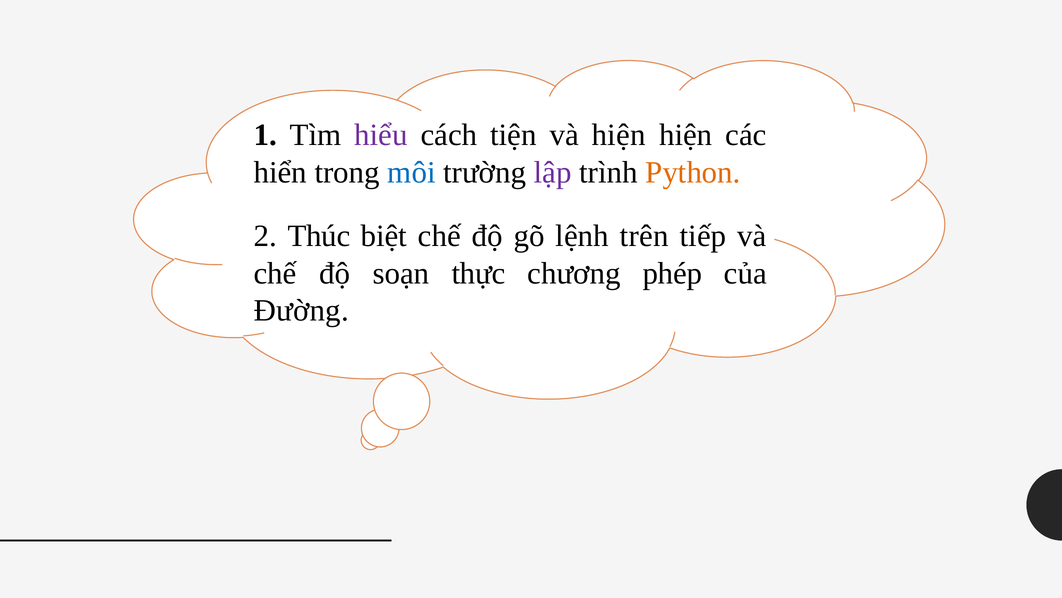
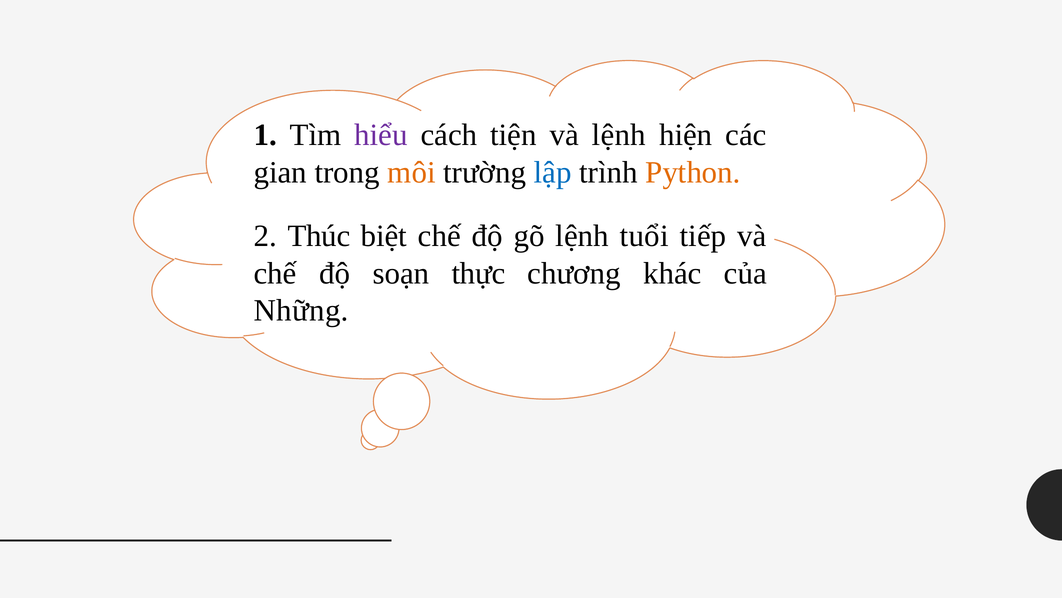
và hiện: hiện -> lệnh
hiển: hiển -> gian
môi colour: blue -> orange
lập colour: purple -> blue
trên: trên -> tuổi
phép: phép -> khác
Đường: Đường -> Những
